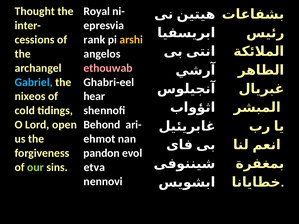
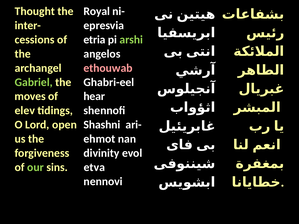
rank: rank -> etria
arshi colour: yellow -> light green
Gabriel colour: light blue -> light green
nixeos: nixeos -> moves
cold: cold -> elev
Behond: Behond -> Shashni
pandon: pandon -> divinity
